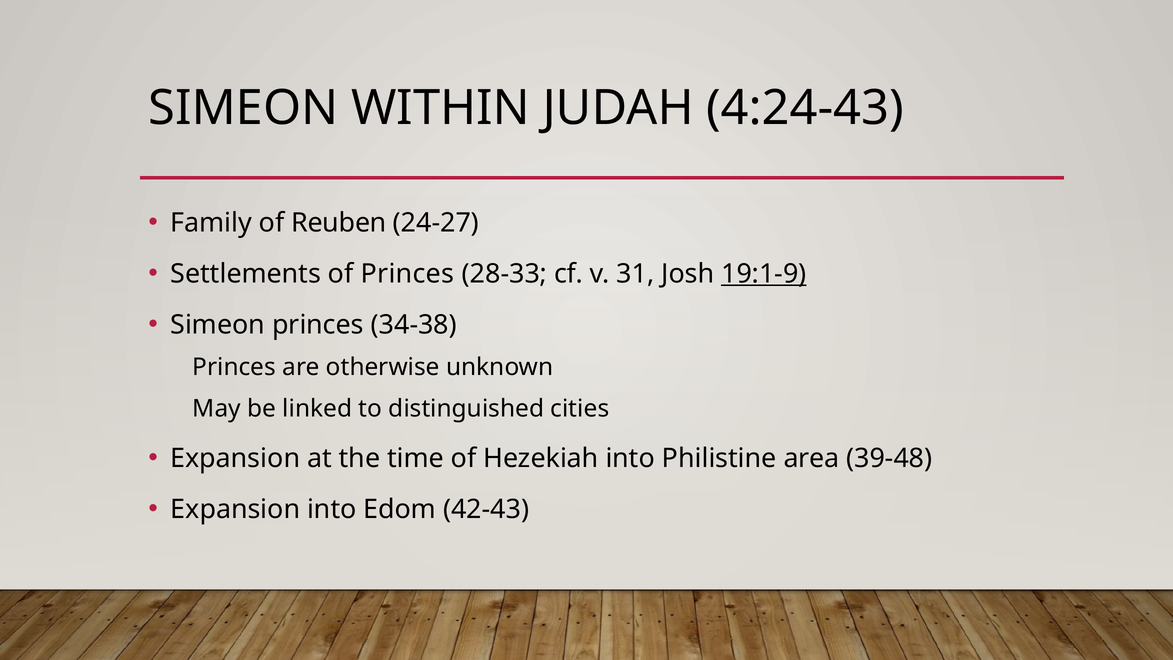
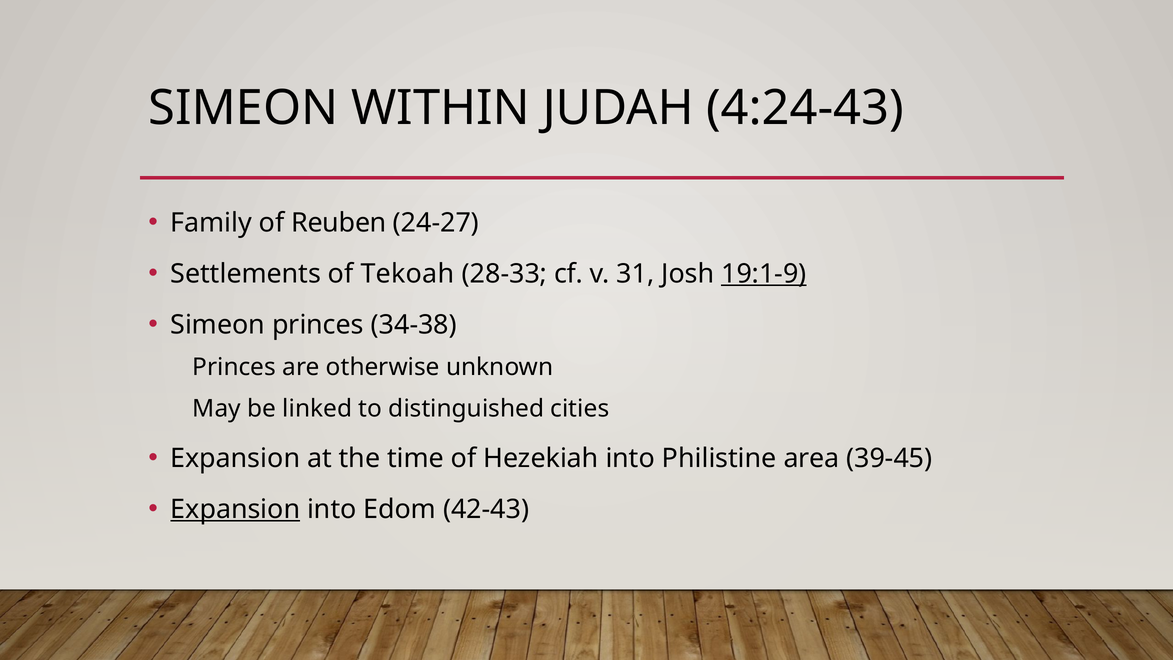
of Princes: Princes -> Tekoah
39-48: 39-48 -> 39-45
Expansion at (235, 509) underline: none -> present
